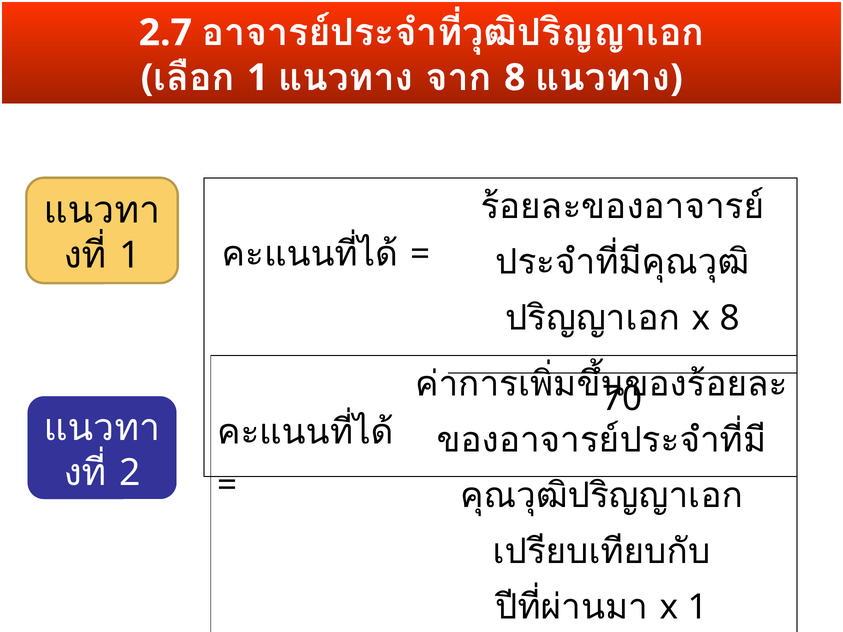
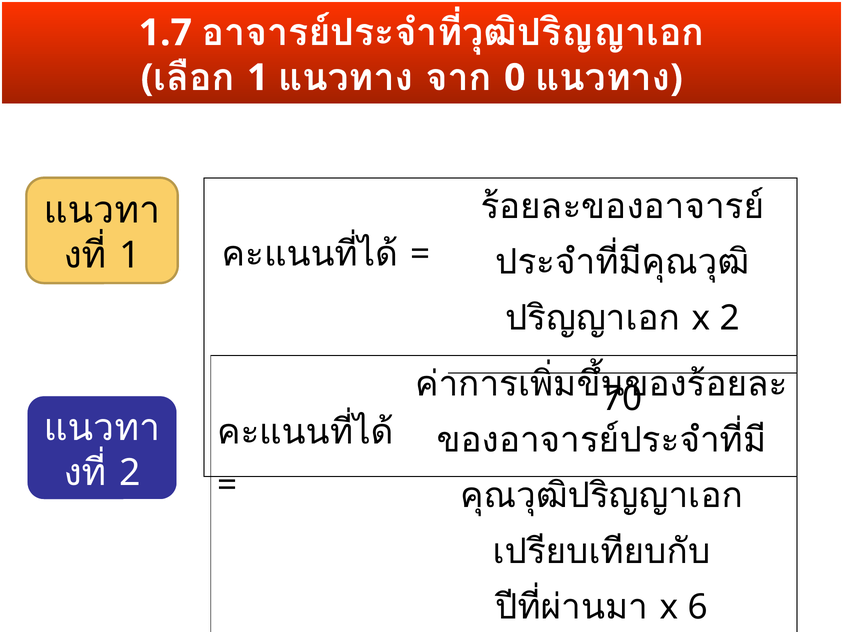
2.7: 2.7 -> 1.7
8 at (515, 78): 8 -> 0
x 8: 8 -> 2
x 1: 1 -> 6
